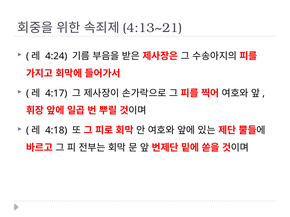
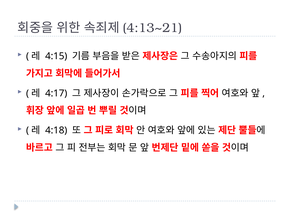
4:24: 4:24 -> 4:15
